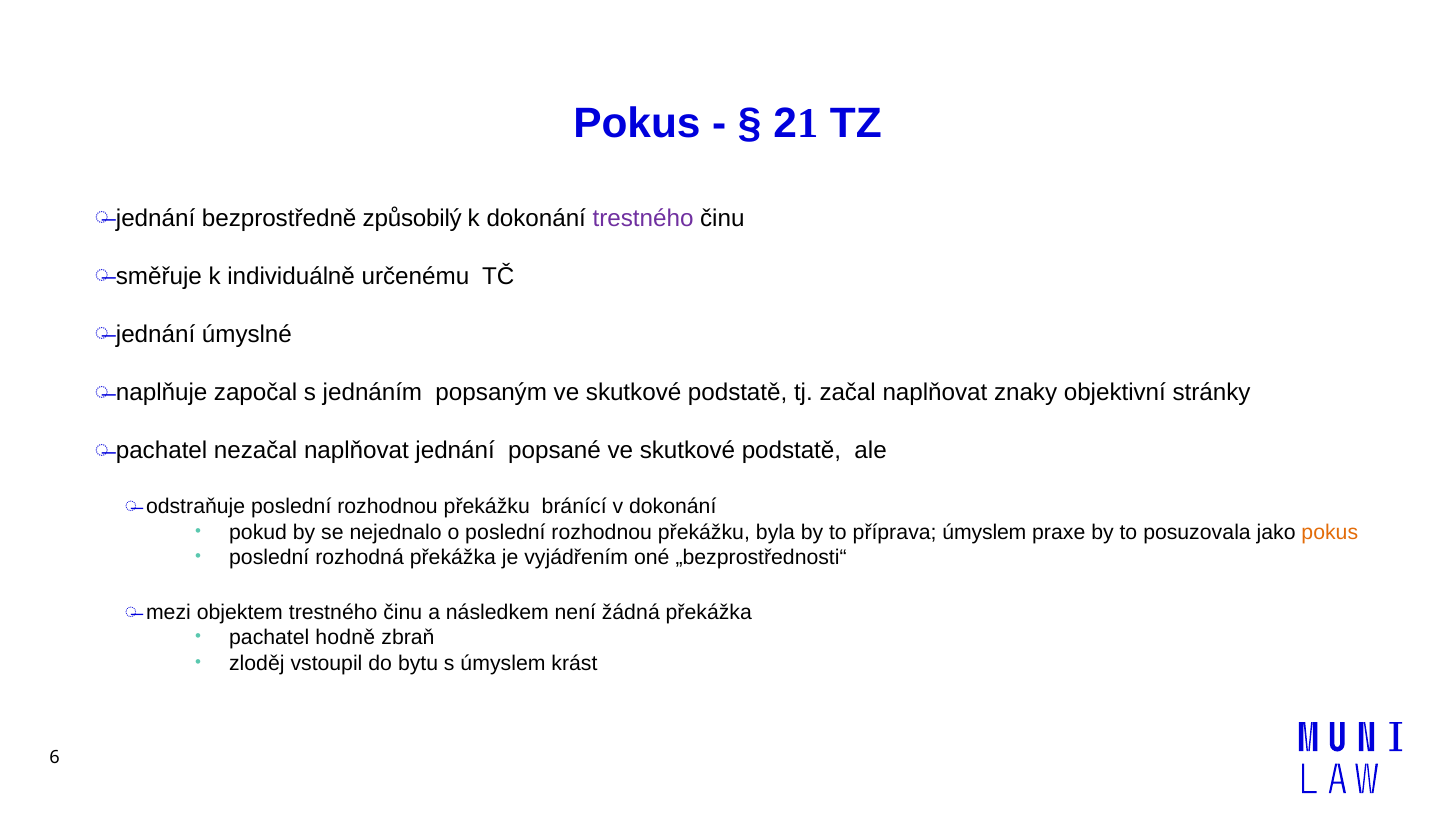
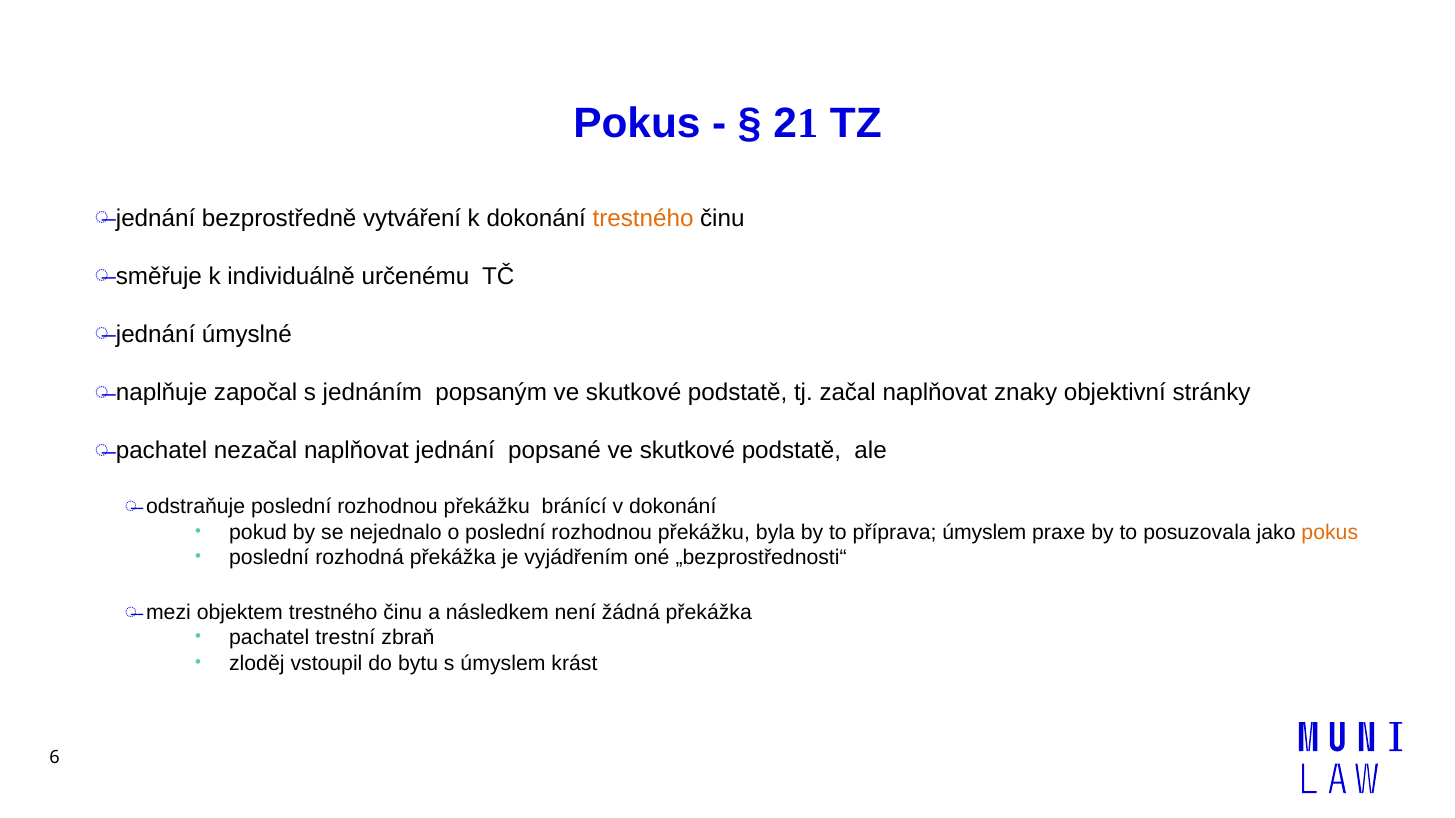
způsobilý: způsobilý -> vytváření
trestného at (643, 218) colour: purple -> orange
hodně: hodně -> trestní
